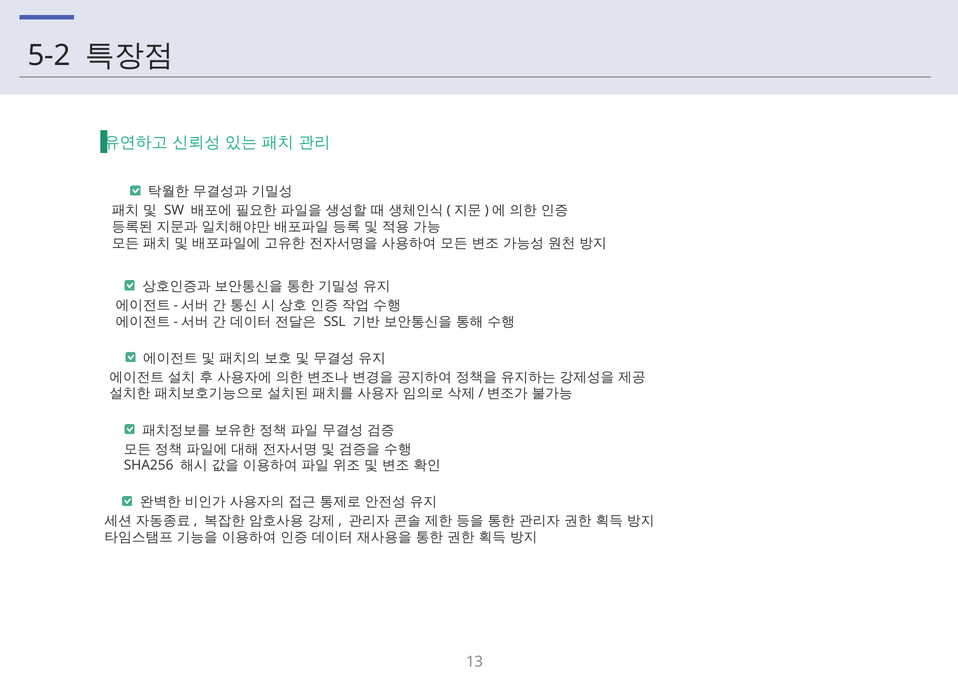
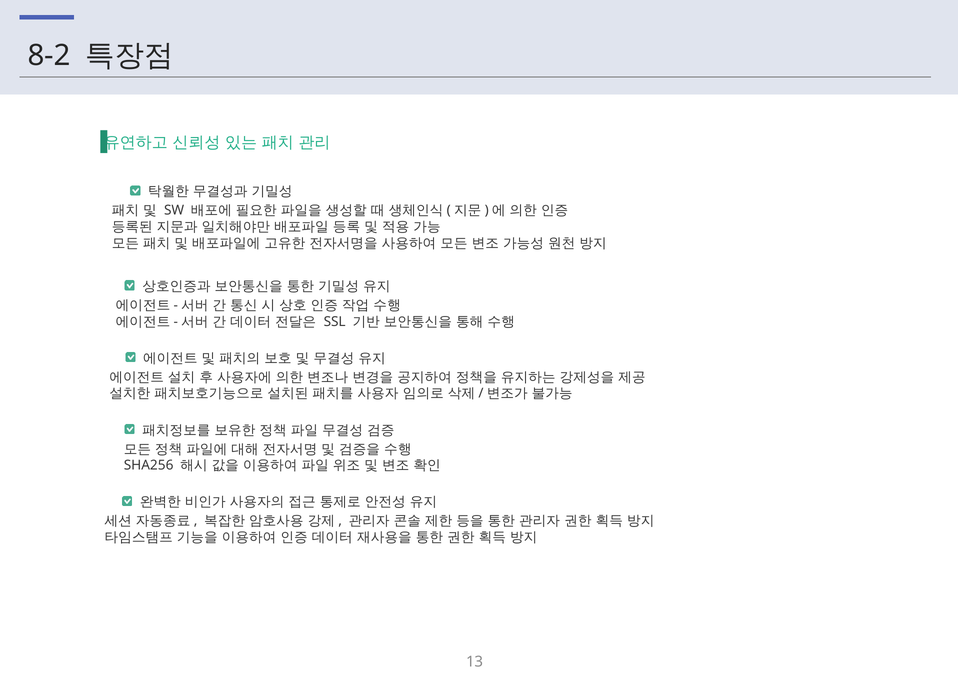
5-2: 5-2 -> 8-2
